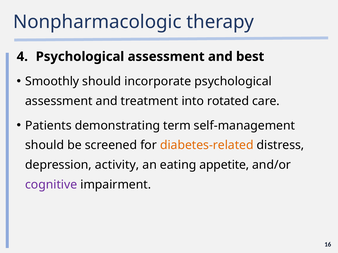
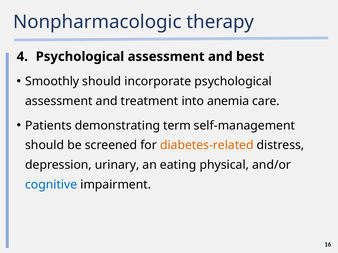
rotated: rotated -> anemia
activity: activity -> urinary
appetite: appetite -> physical
cognitive colour: purple -> blue
